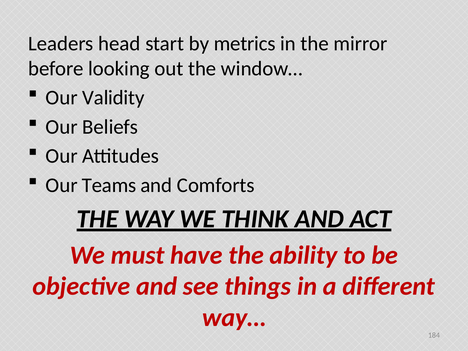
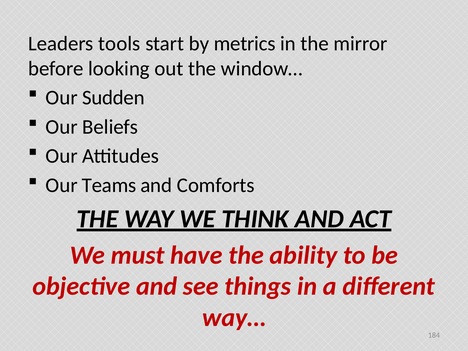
head: head -> tools
Validity: Validity -> Sudden
